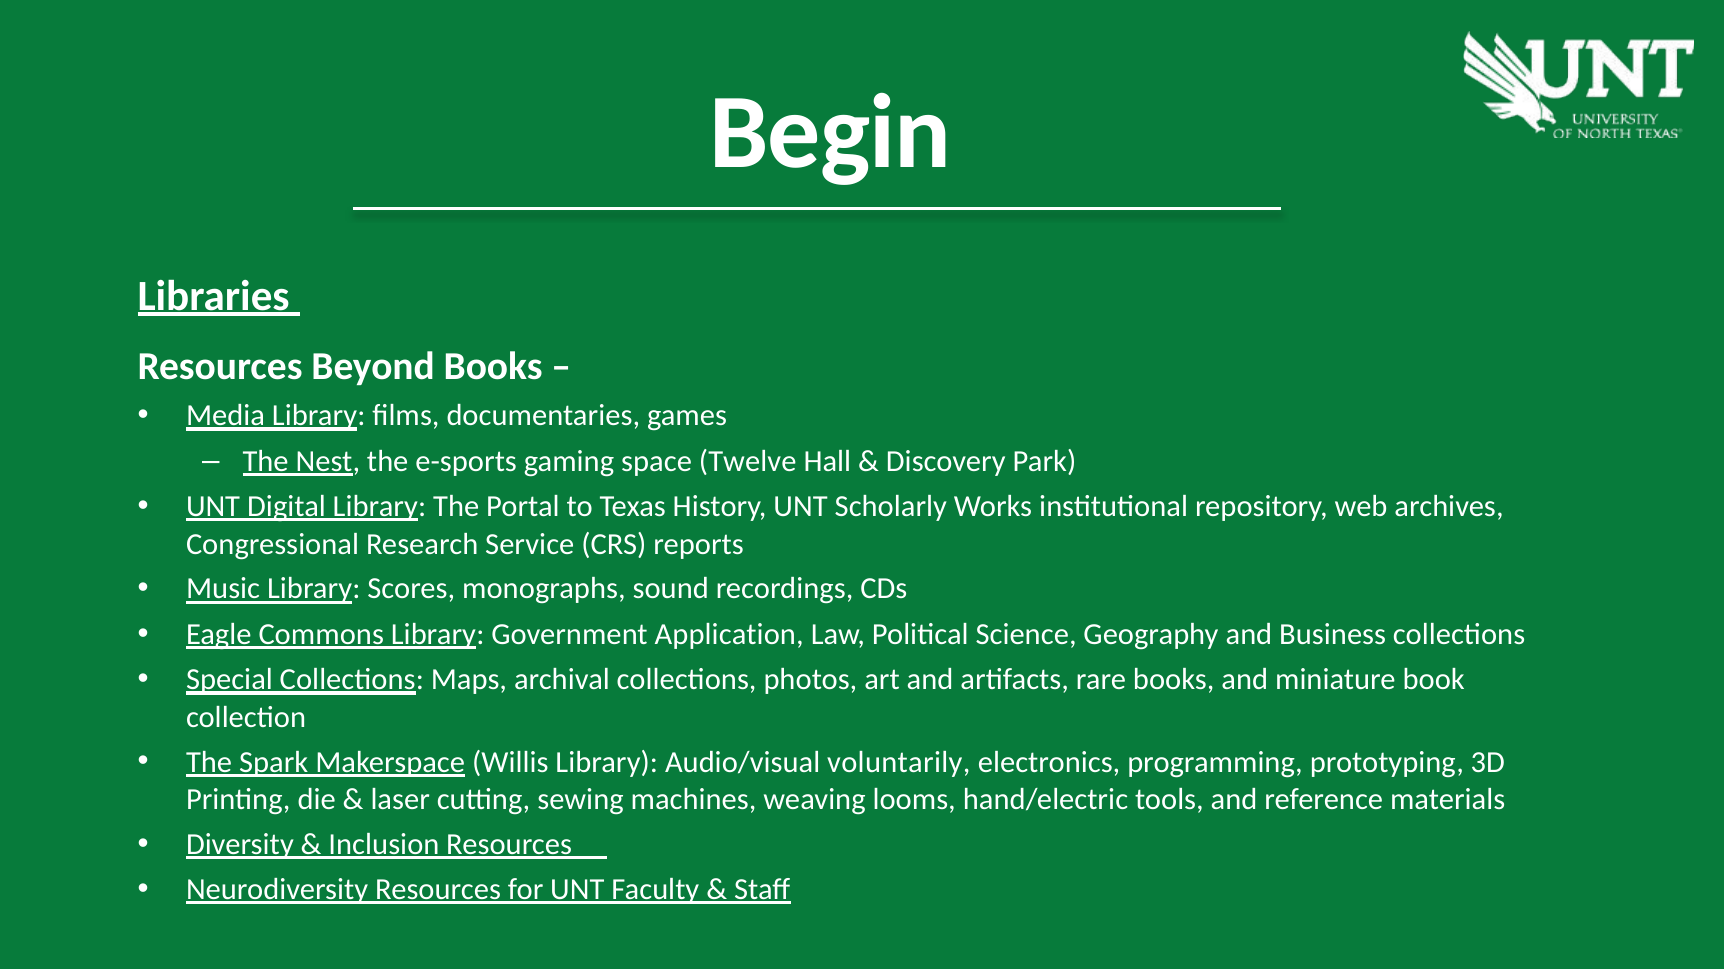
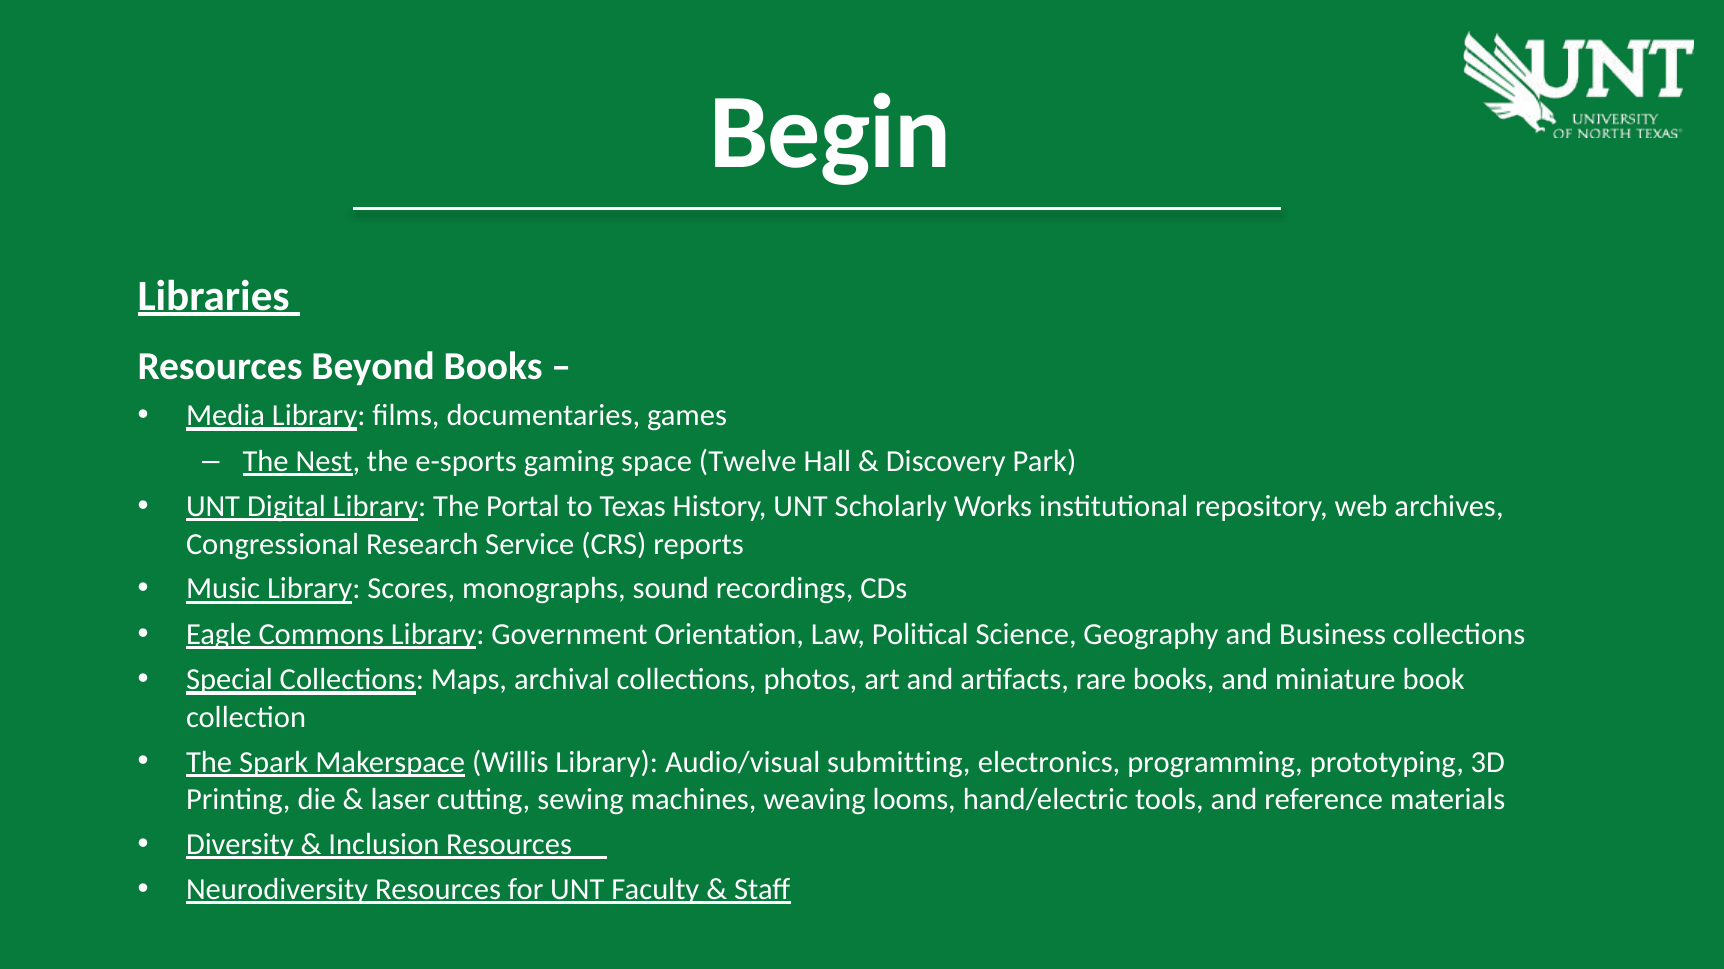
Application: Application -> Orientation
voluntarily: voluntarily -> submitting
